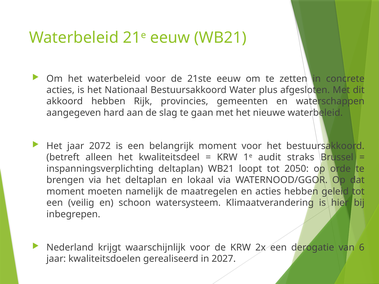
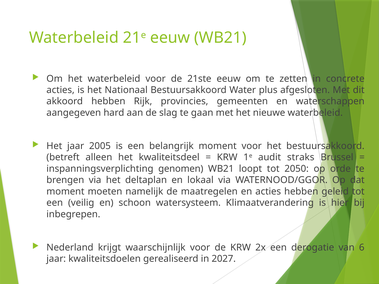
2072: 2072 -> 2005
inspanningsverplichting deltaplan: deltaplan -> genomen
